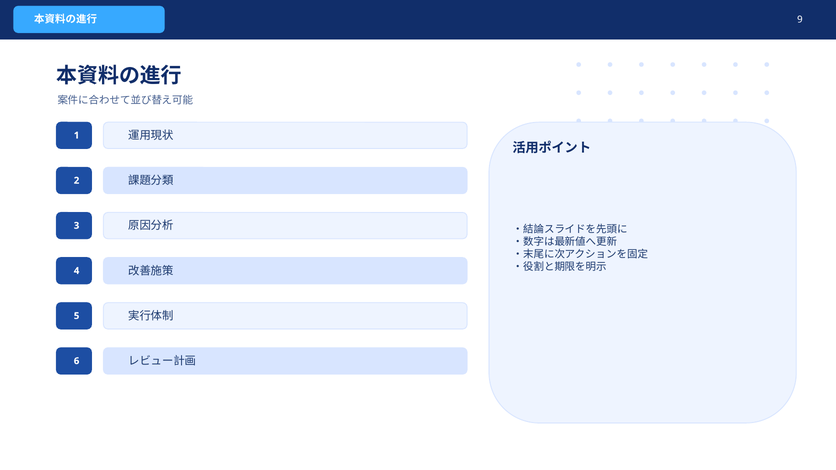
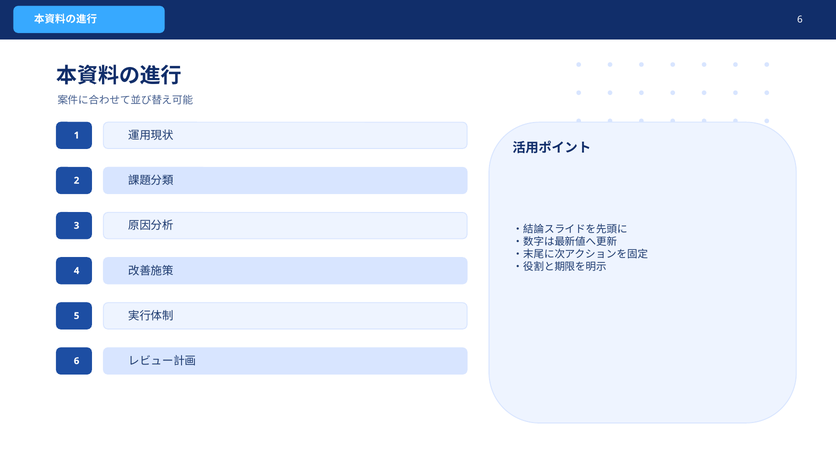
9 at (800, 19): 9 -> 6
